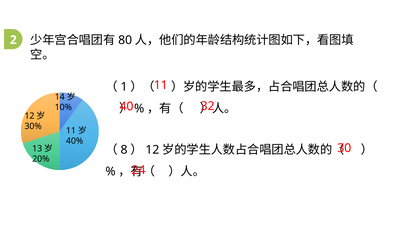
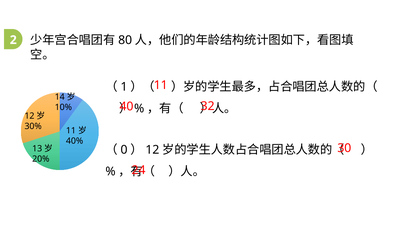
8: 8 -> 0
